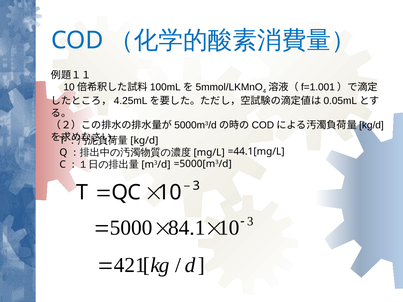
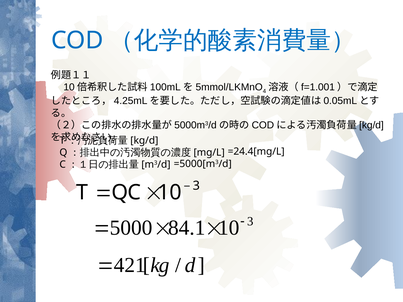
=44.1[mg/L: =44.1[mg/L -> =24.4[mg/L
